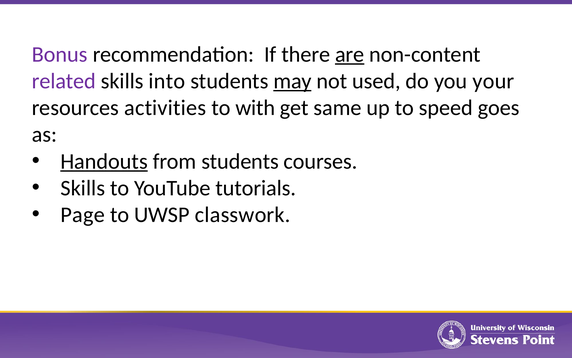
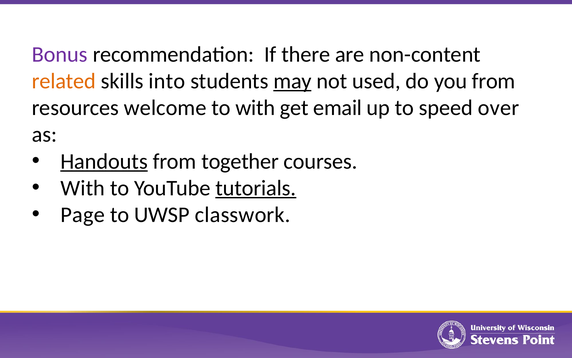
are underline: present -> none
related colour: purple -> orange
you your: your -> from
activities: activities -> welcome
same: same -> email
goes: goes -> over
from students: students -> together
Skills at (83, 188): Skills -> With
tutorials underline: none -> present
